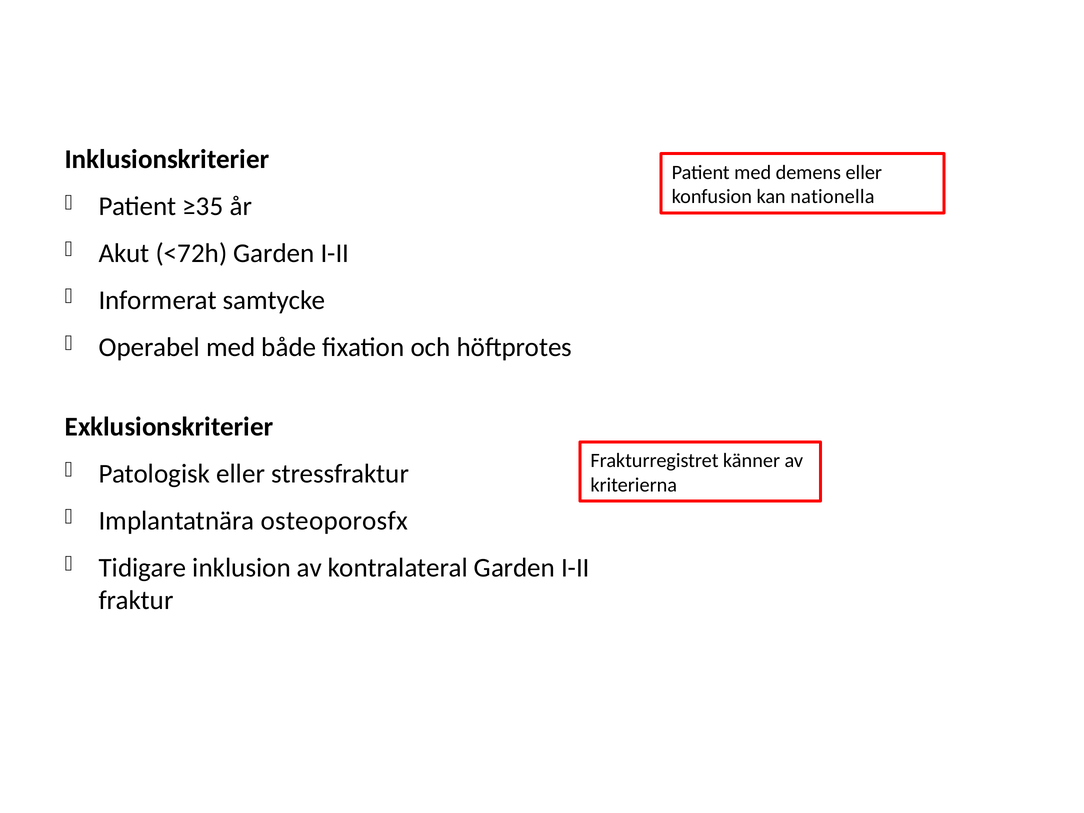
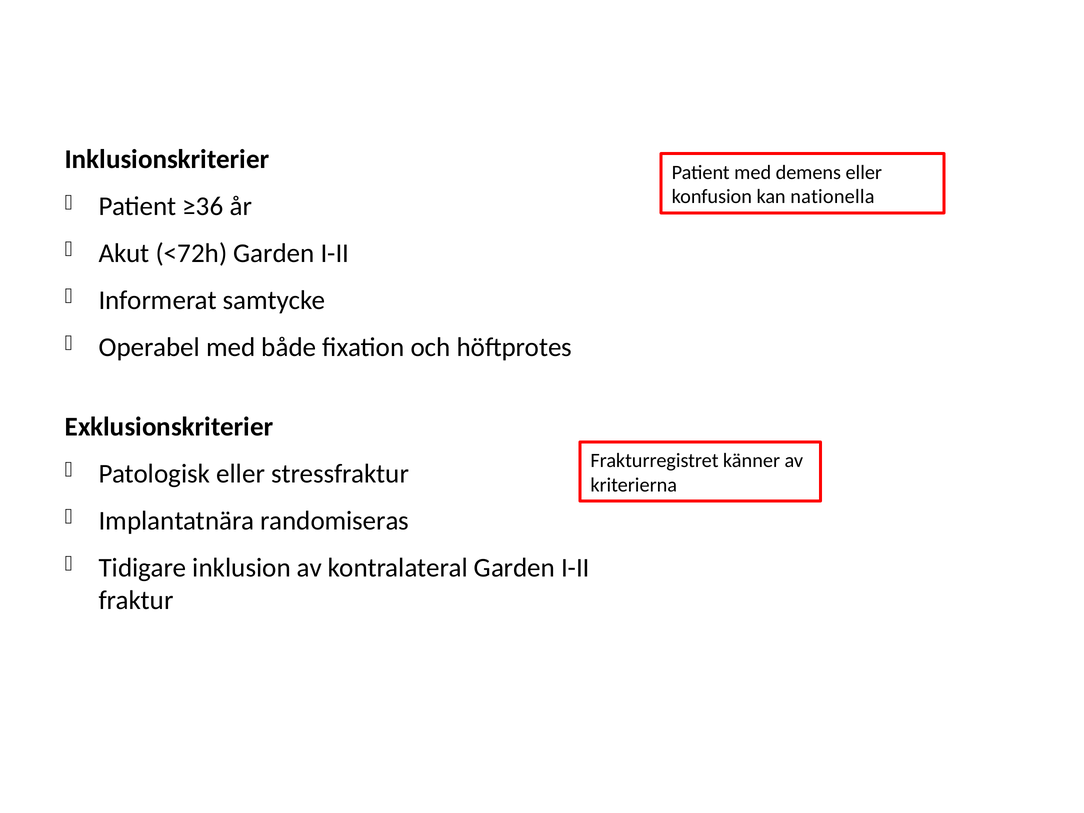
≥35: ≥35 -> ≥36
osteoporosfx: osteoporosfx -> randomiseras
